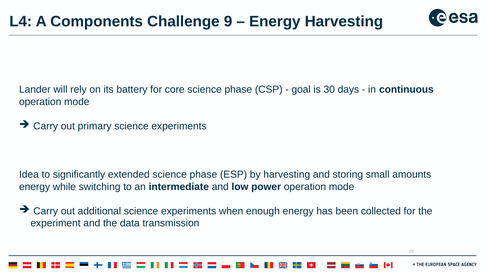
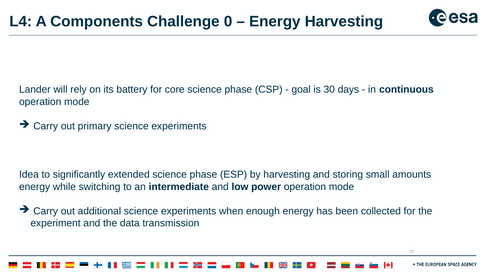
9: 9 -> 0
